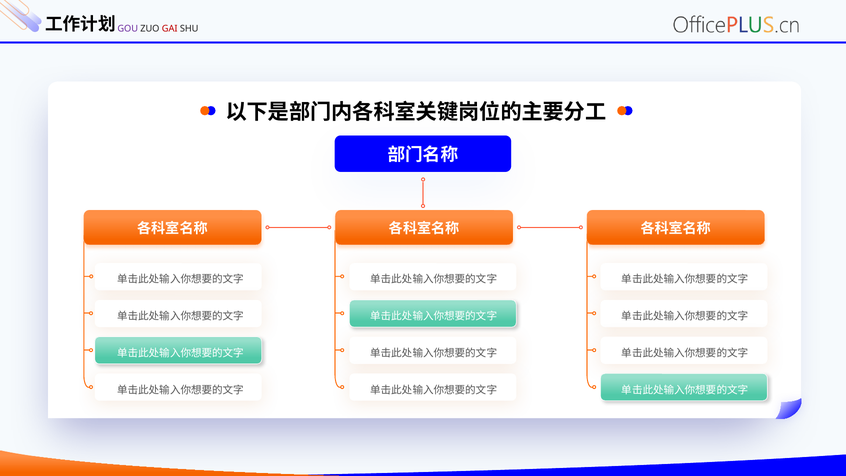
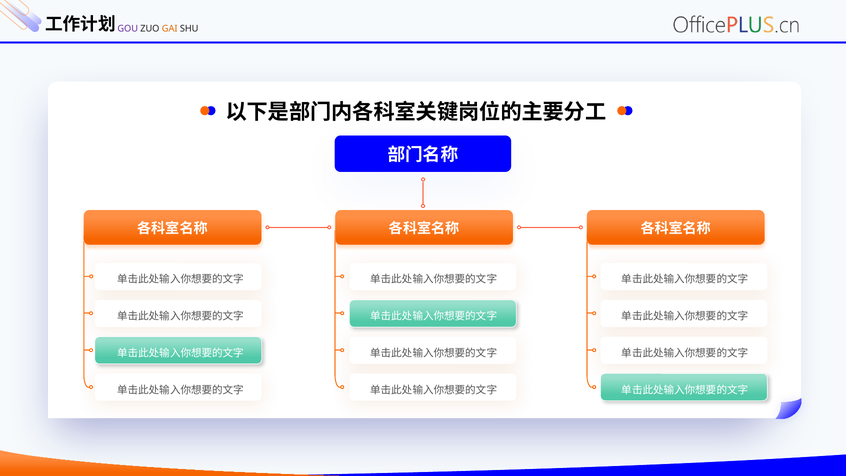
GAI colour: red -> orange
